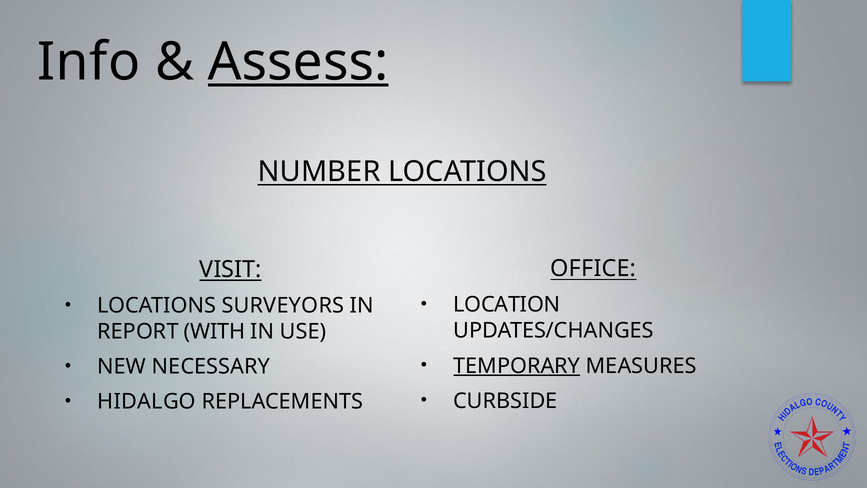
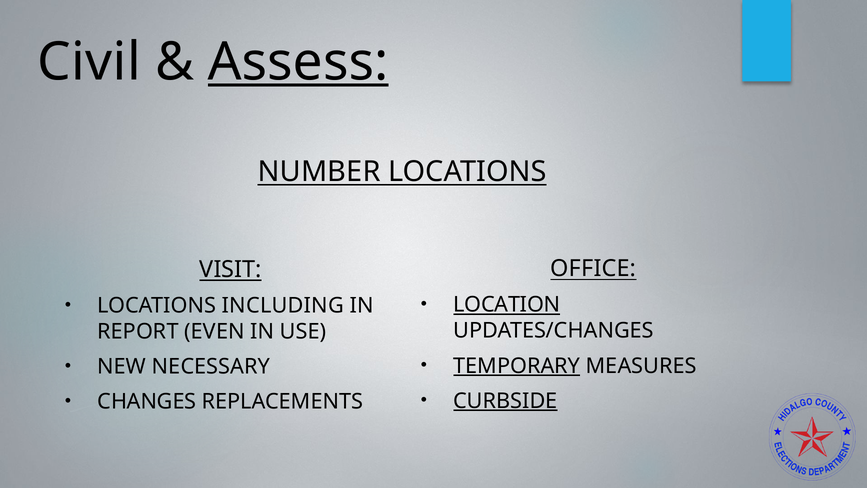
Info: Info -> Civil
LOCATION underline: none -> present
SURVEYORS: SURVEYORS -> INCLUDING
WITH: WITH -> EVEN
CURBSIDE underline: none -> present
HIDALGO: HIDALGO -> CHANGES
